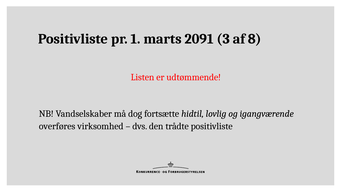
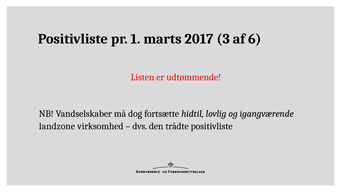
2091: 2091 -> 2017
8: 8 -> 6
overføres: overføres -> landzone
